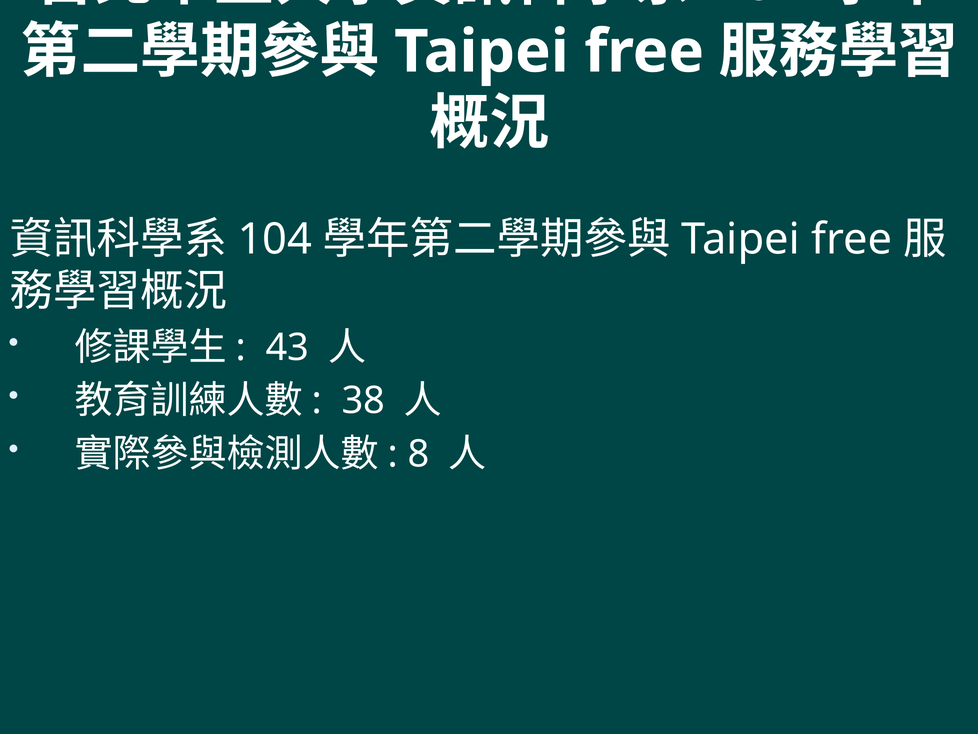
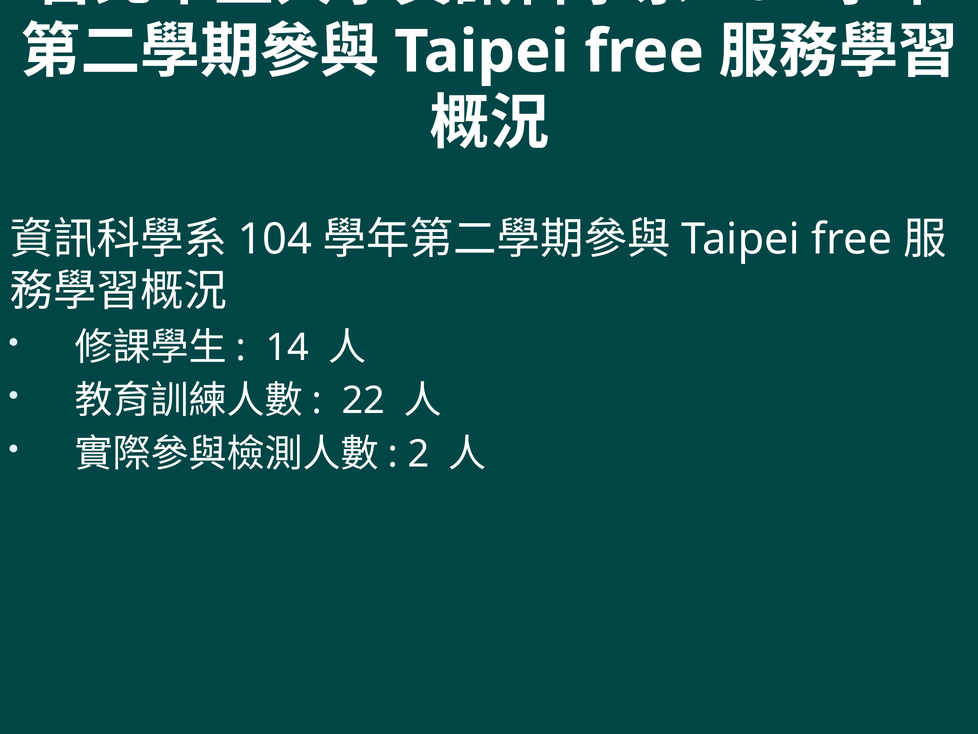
43: 43 -> 14
38: 38 -> 22
8: 8 -> 2
